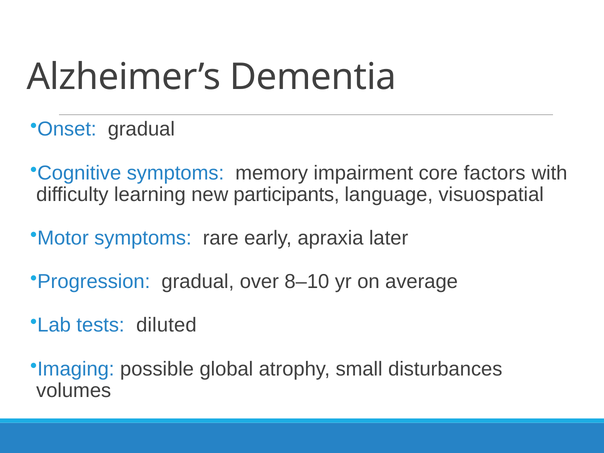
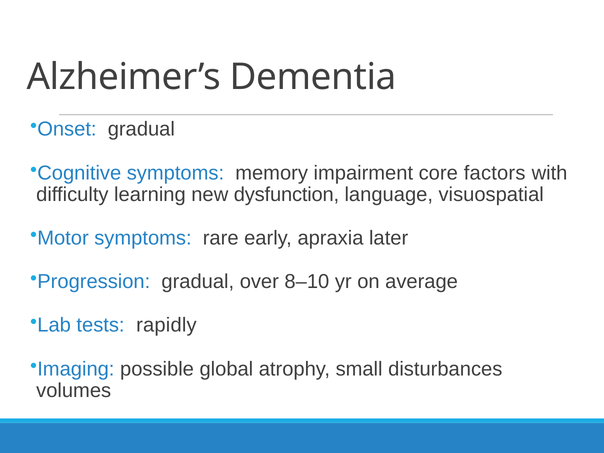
participants: participants -> dysfunction
diluted: diluted -> rapidly
